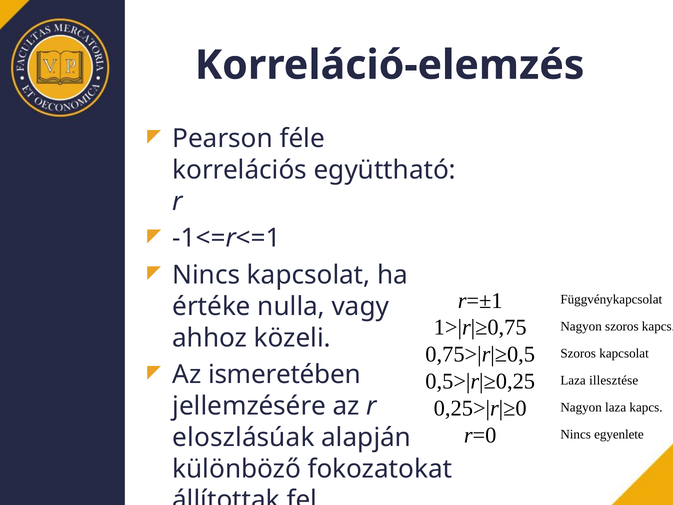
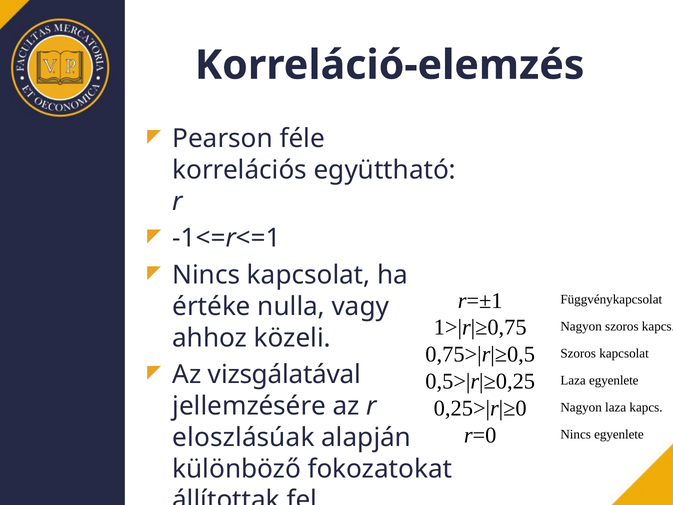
ismeretében: ismeretében -> vizsgálatával
Laza illesztése: illesztése -> egyenlete
